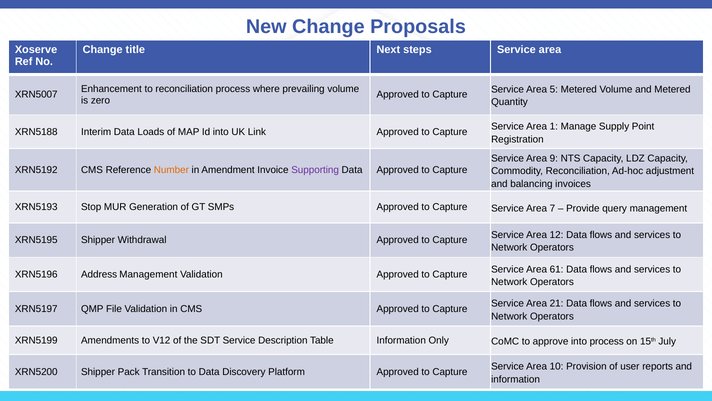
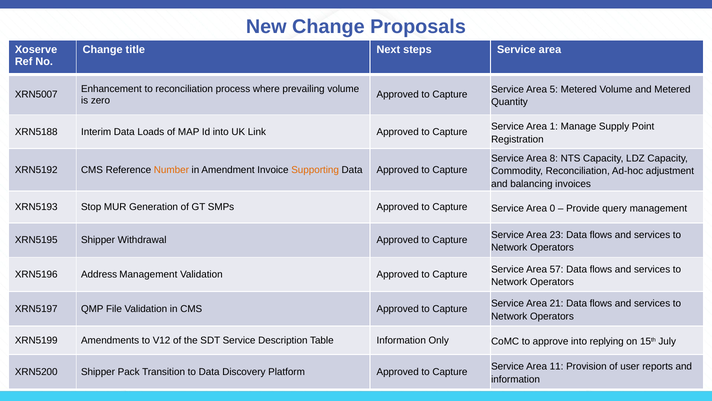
9: 9 -> 8
Supporting colour: purple -> orange
7: 7 -> 0
12: 12 -> 23
61: 61 -> 57
into process: process -> replying
10: 10 -> 11
